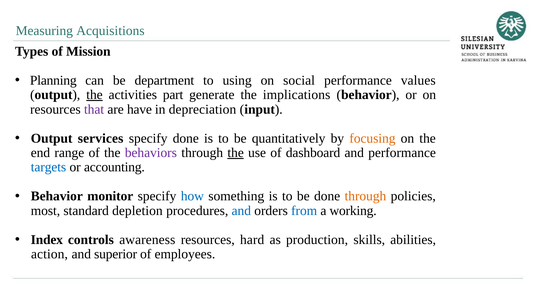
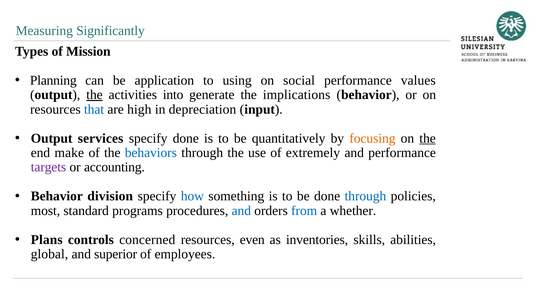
Acquisitions: Acquisitions -> Significantly
department: department -> application
part: part -> into
that colour: purple -> blue
have: have -> high
the at (428, 138) underline: none -> present
range: range -> make
behaviors colour: purple -> blue
the at (236, 152) underline: present -> none
dashboard: dashboard -> extremely
targets colour: blue -> purple
monitor: monitor -> division
through at (365, 196) colour: orange -> blue
depletion: depletion -> programs
working: working -> whether
Index: Index -> Plans
awareness: awareness -> concerned
hard: hard -> even
production: production -> inventories
action: action -> global
